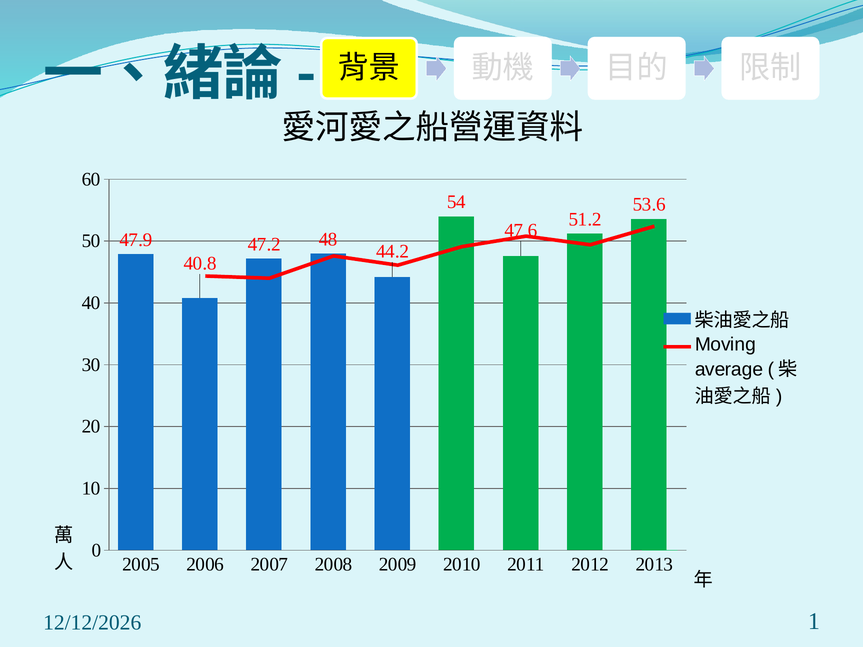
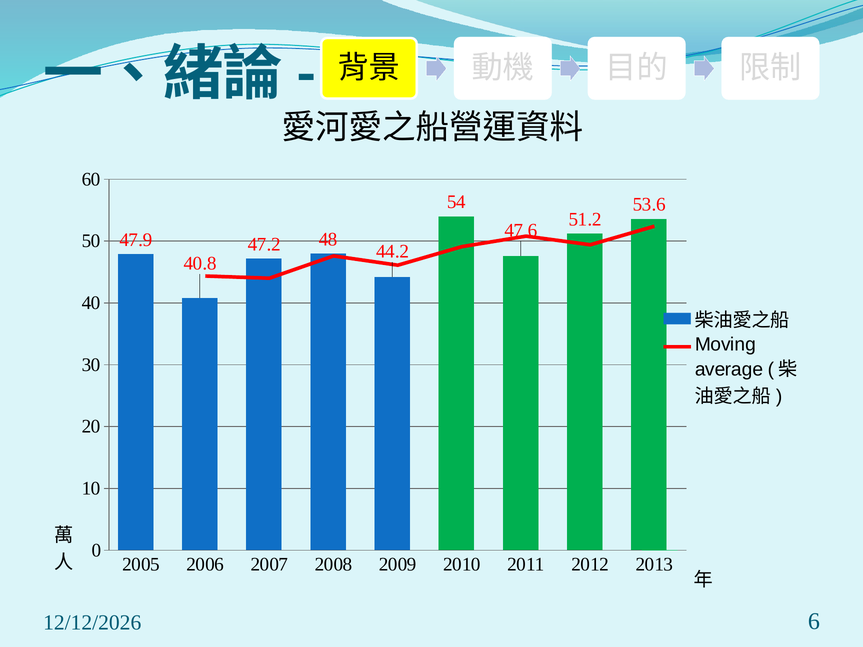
1: 1 -> 6
